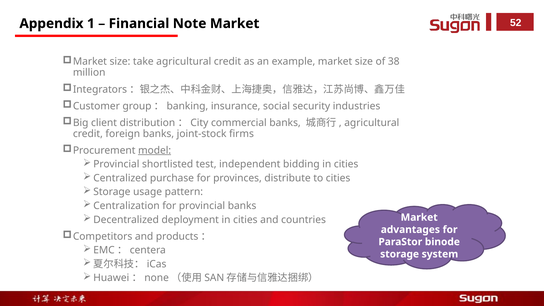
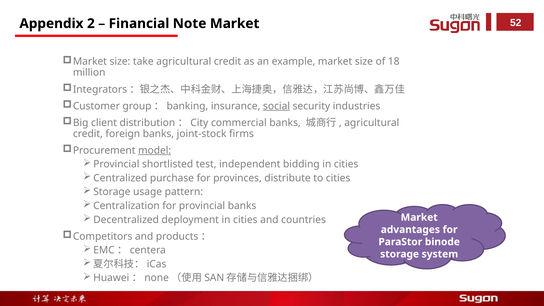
1: 1 -> 2
38: 38 -> 18
social underline: none -> present
